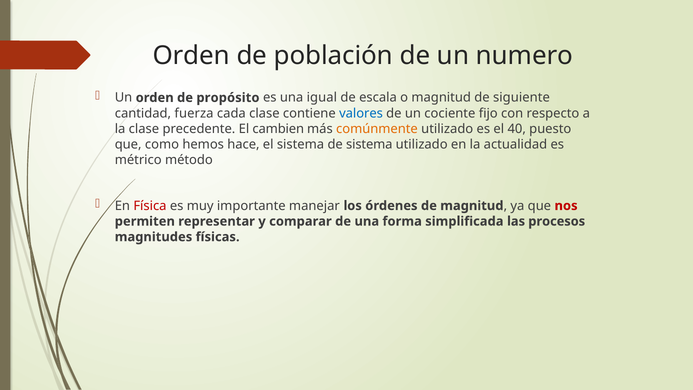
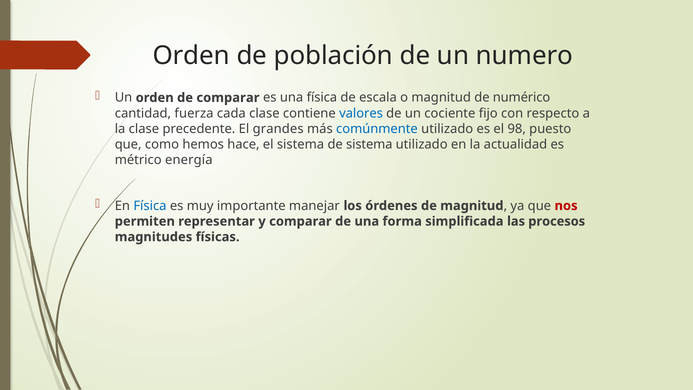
de propósito: propósito -> comparar
una igual: igual -> física
siguiente: siguiente -> numérico
cambien: cambien -> grandes
comúnmente colour: orange -> blue
40: 40 -> 98
método: método -> energía
Física at (150, 206) colour: red -> blue
